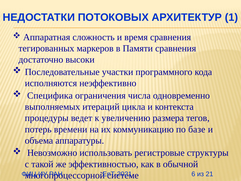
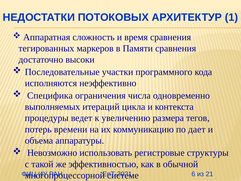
базе: базе -> дает
